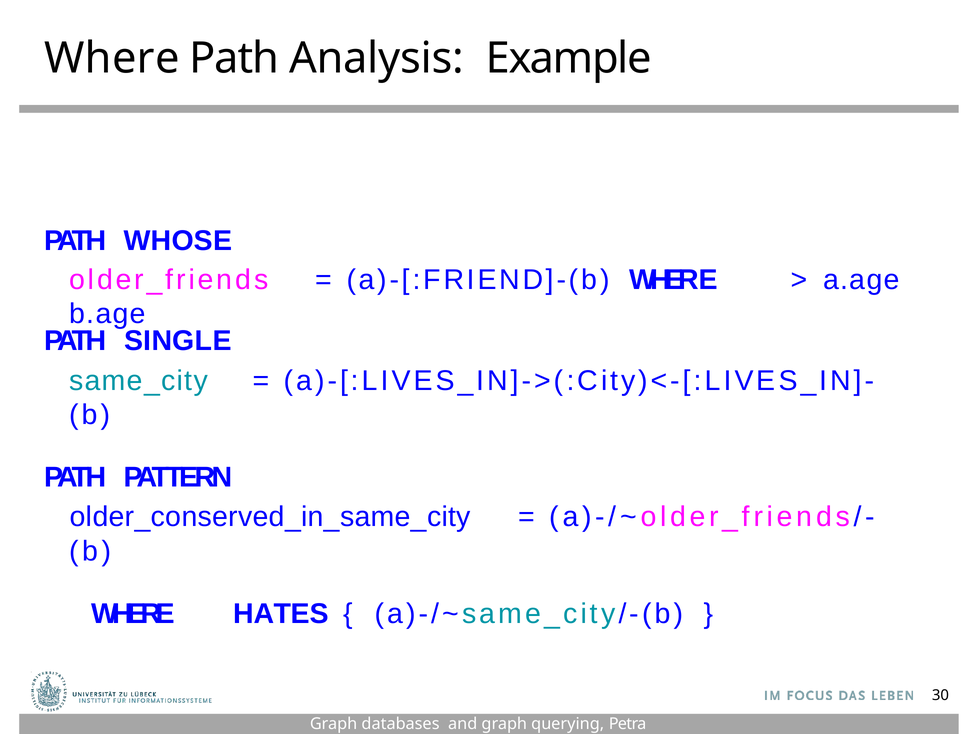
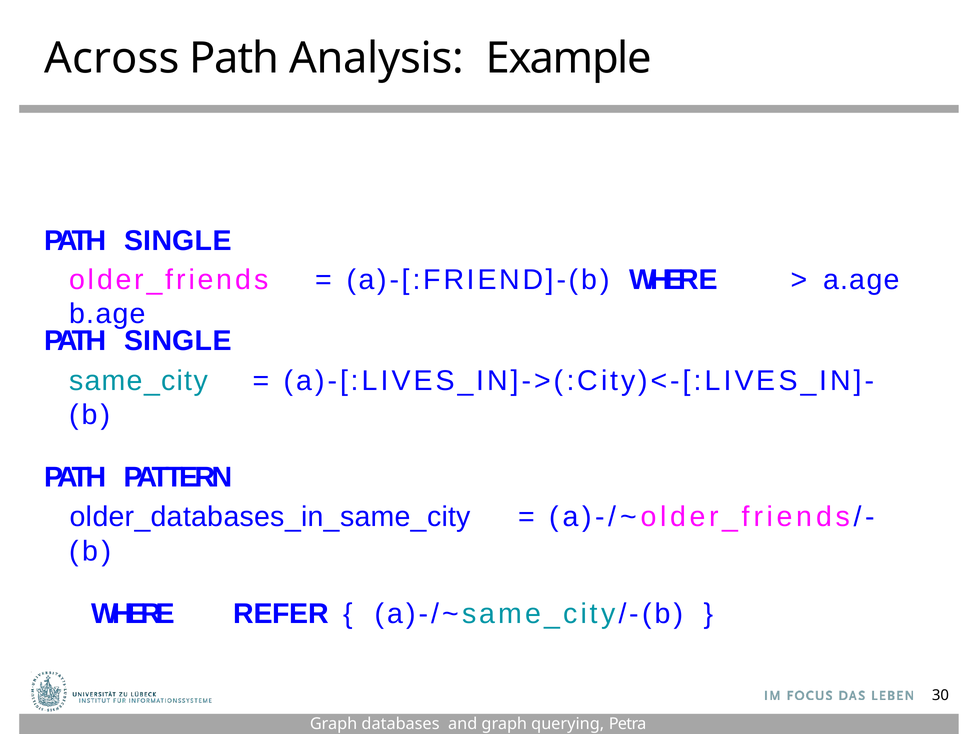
Where at (112, 58): Where -> Across
WHOSE at (178, 241): WHOSE -> SINGLE
older_conserved_in_same_city: older_conserved_in_same_city -> older_databases_in_same_city
HATES: HATES -> REFER
